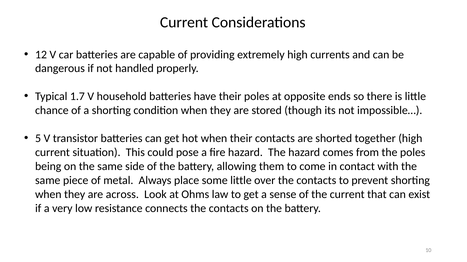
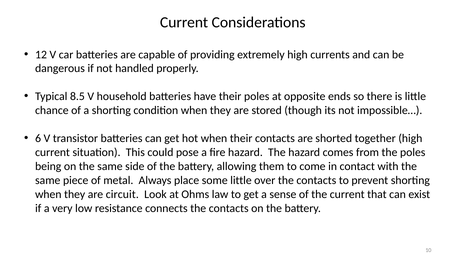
1.7: 1.7 -> 8.5
5: 5 -> 6
across: across -> circuit
